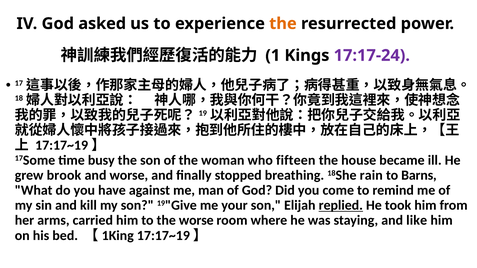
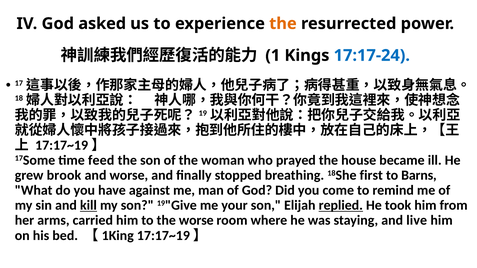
17:17-24 colour: purple -> blue
busy: busy -> feed
fifteen: fifteen -> prayed
rain: rain -> first
kill underline: none -> present
like: like -> live
